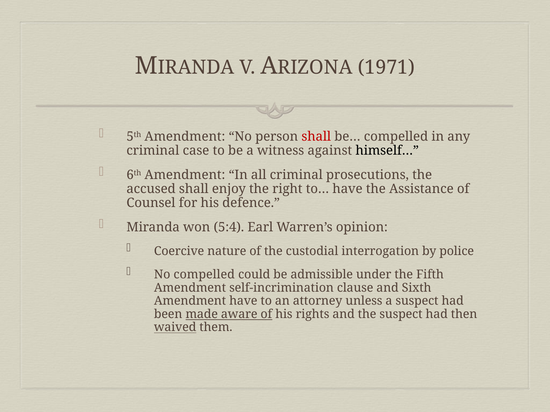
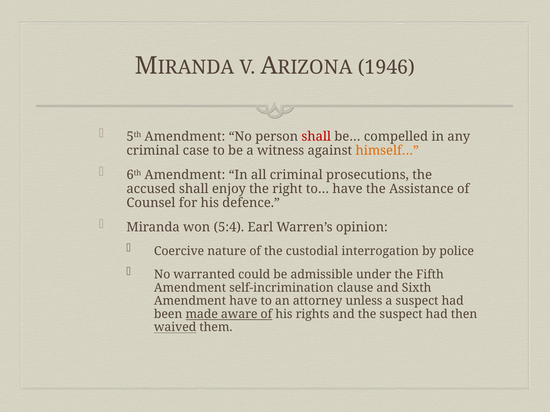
1971: 1971 -> 1946
himself… colour: black -> orange
No compelled: compelled -> warranted
